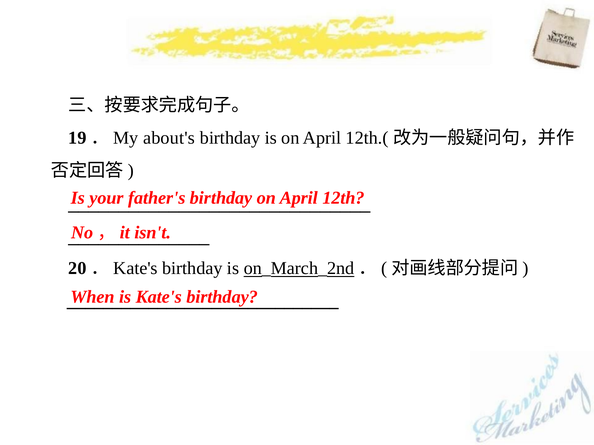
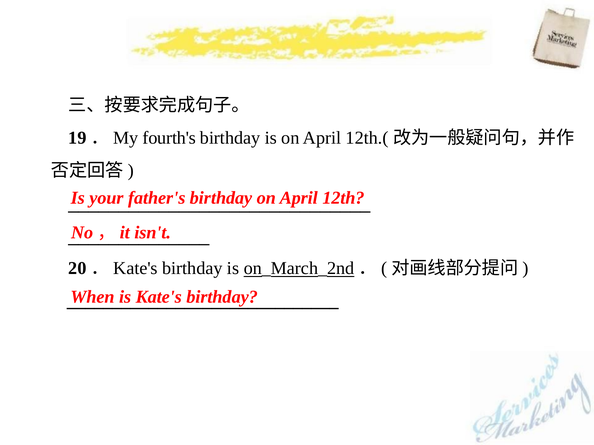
about's: about's -> fourth's
